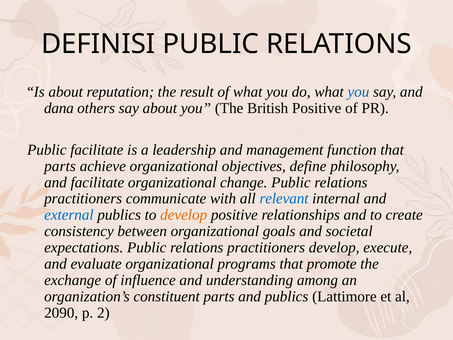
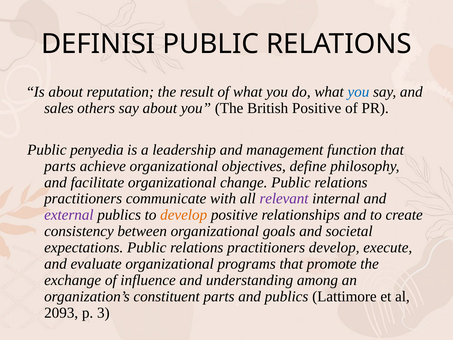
dana: dana -> sales
Public facilitate: facilitate -> penyedia
relevant colour: blue -> purple
external colour: blue -> purple
2090: 2090 -> 2093
2: 2 -> 3
